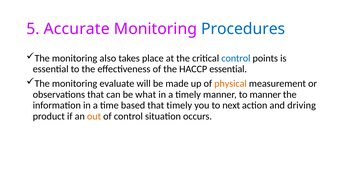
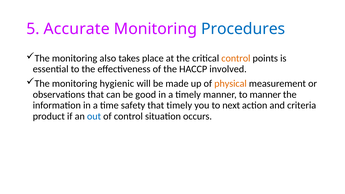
control at (236, 58) colour: blue -> orange
HACCP essential: essential -> involved
evaluate: evaluate -> hygienic
what: what -> good
based: based -> safety
driving: driving -> criteria
out colour: orange -> blue
